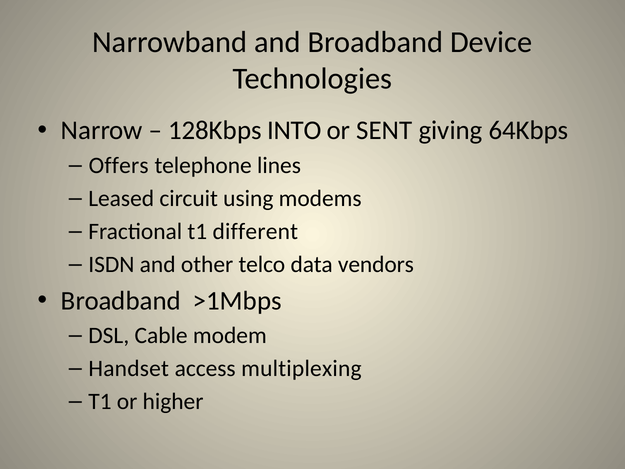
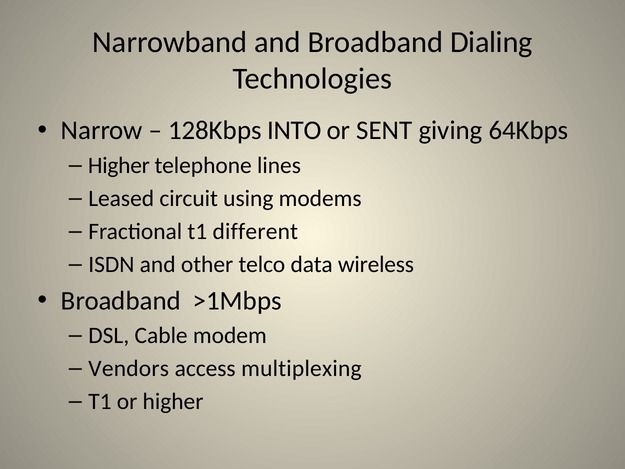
Device: Device -> Dialing
Offers at (119, 165): Offers -> Higher
vendors: vendors -> wireless
Handset: Handset -> Vendors
